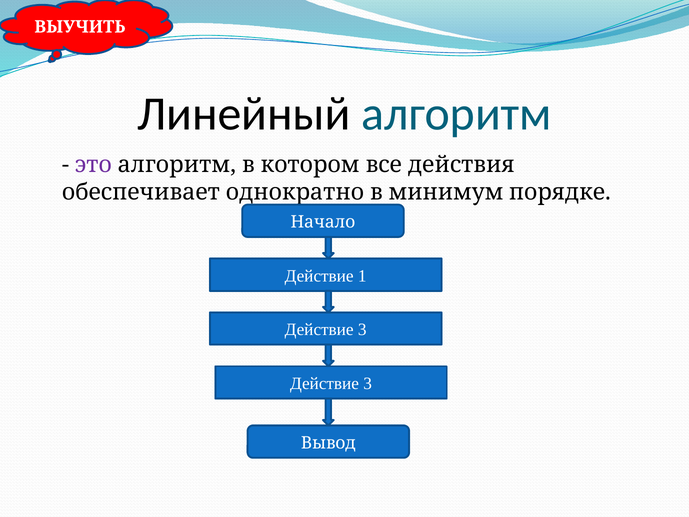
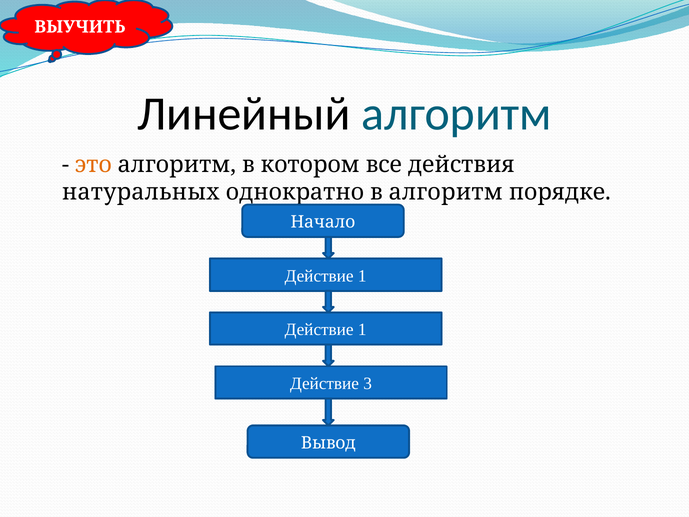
это colour: purple -> orange
обеспечивает: обеспечивает -> натуральных
минимум at (446, 192): минимум -> алгоритм
3 at (362, 330): 3 -> 1
